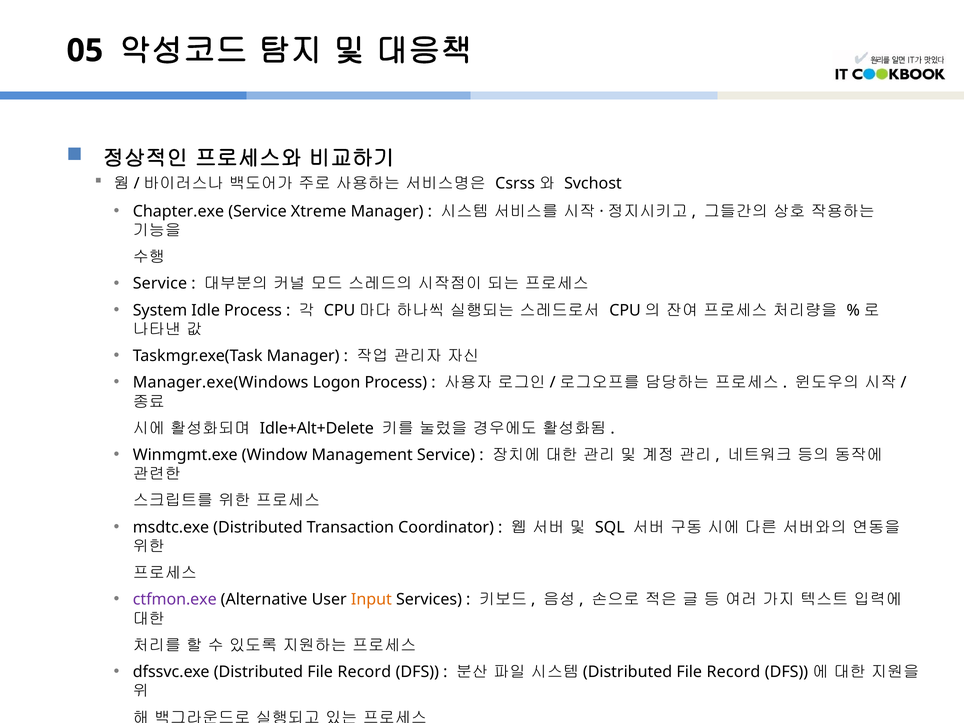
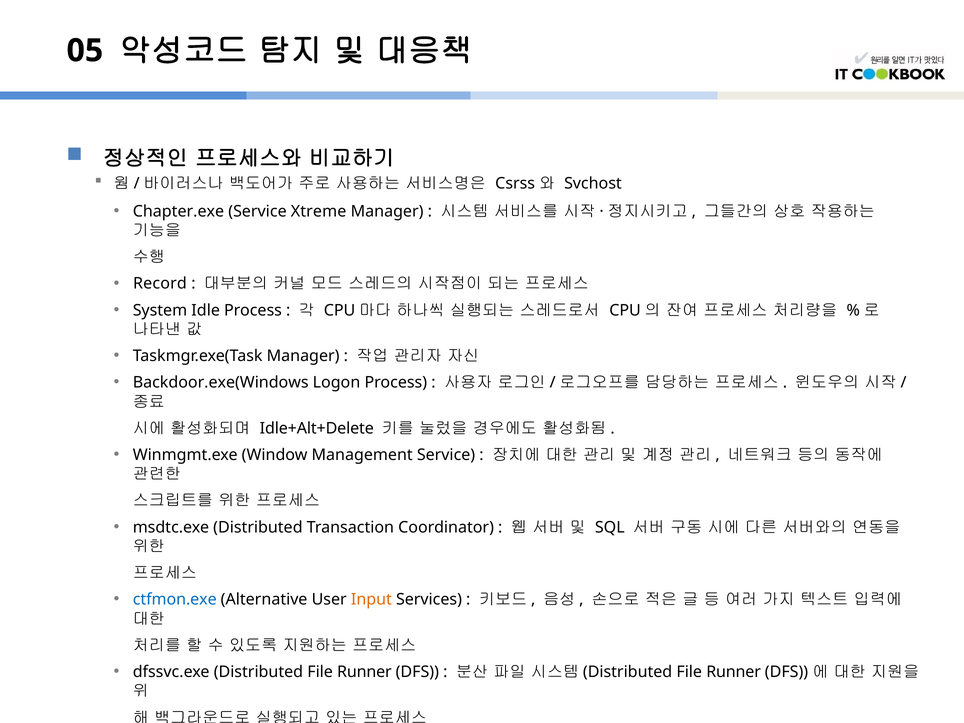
Service at (160, 284): Service -> Record
Manager.exe(Windows: Manager.exe(Windows -> Backdoor.exe(Windows
ctfmon.exe colour: purple -> blue
Distributed File Record: Record -> Runner
Record at (733, 672): Record -> Runner
